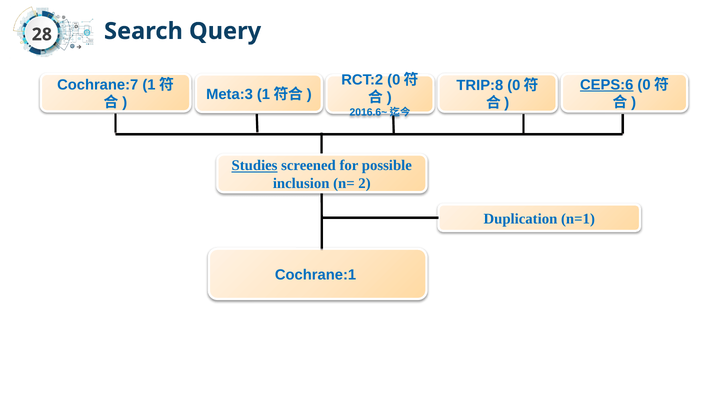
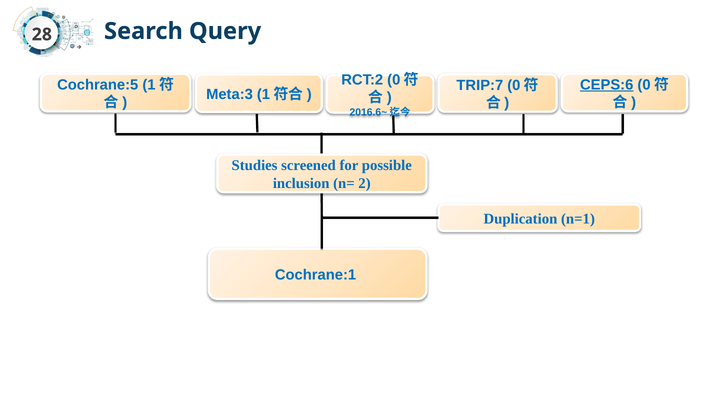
Cochrane:7: Cochrane:7 -> Cochrane:5
TRIP:8: TRIP:8 -> TRIP:7
Studies underline: present -> none
